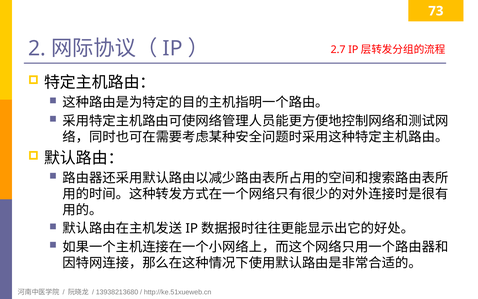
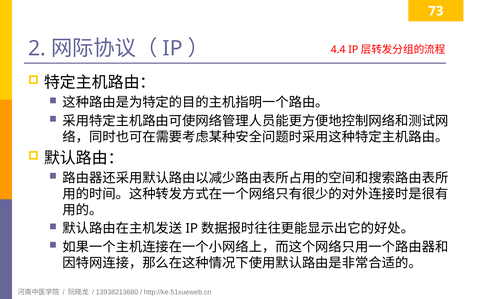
2.7: 2.7 -> 4.4
